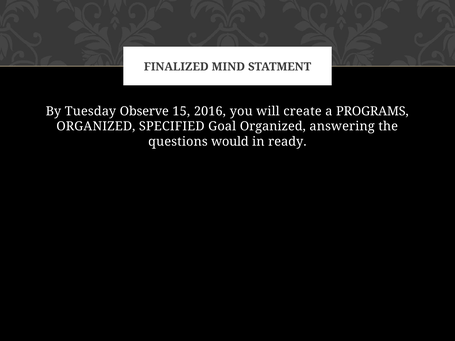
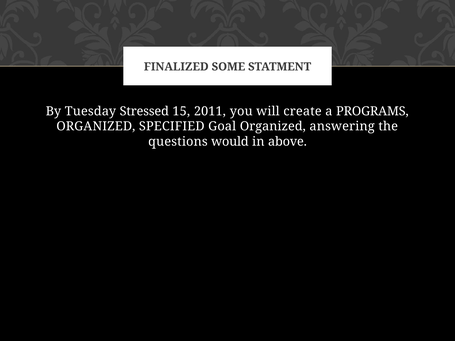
MIND: MIND -> SOME
Observe: Observe -> Stressed
2016: 2016 -> 2011
ready: ready -> above
